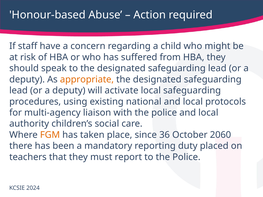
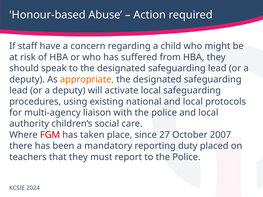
FGM colour: orange -> red
36: 36 -> 27
2060: 2060 -> 2007
